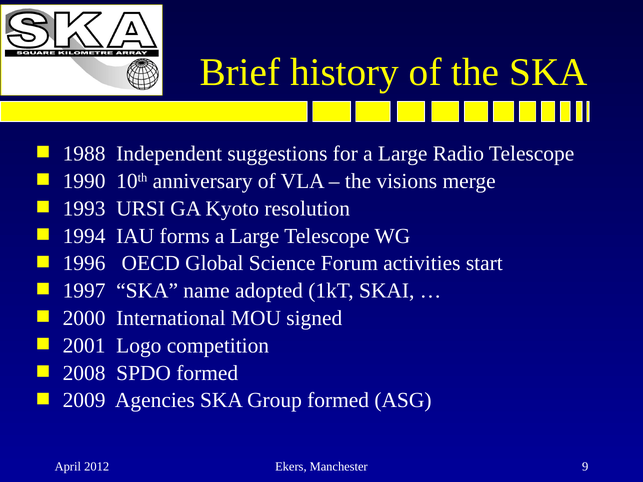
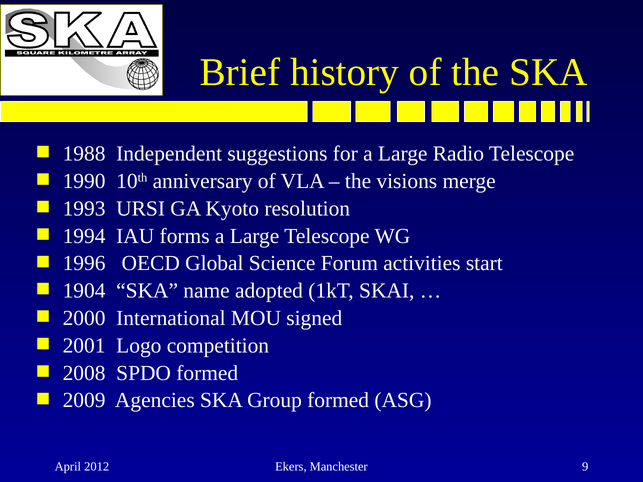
1997: 1997 -> 1904
